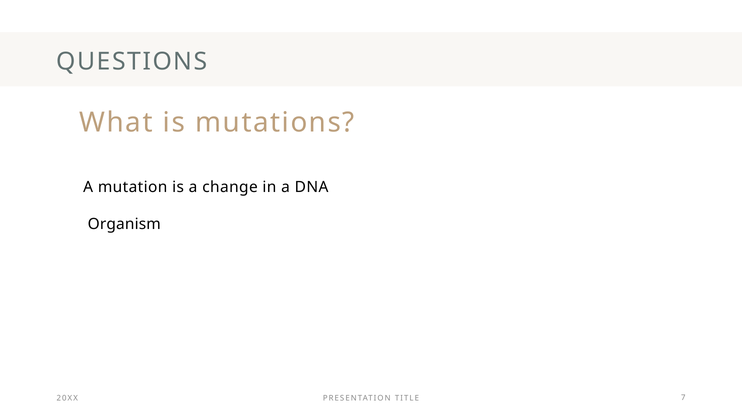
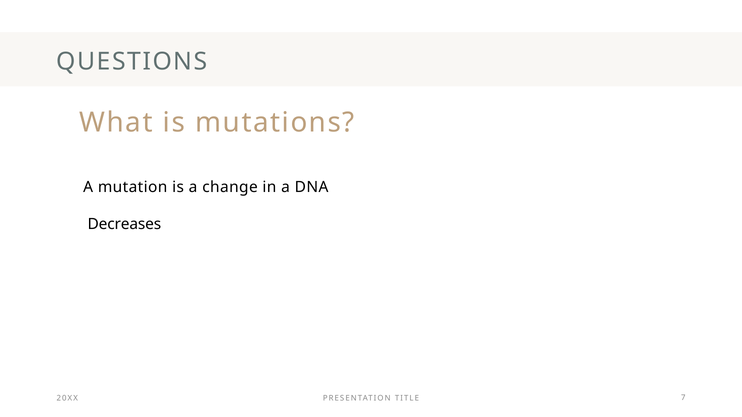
Organism: Organism -> Decreases
